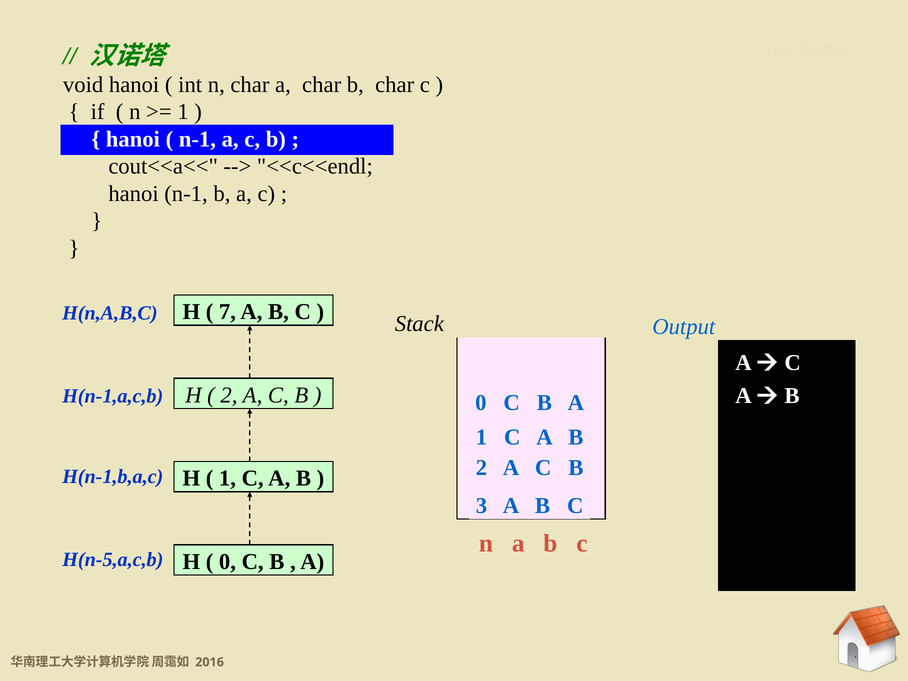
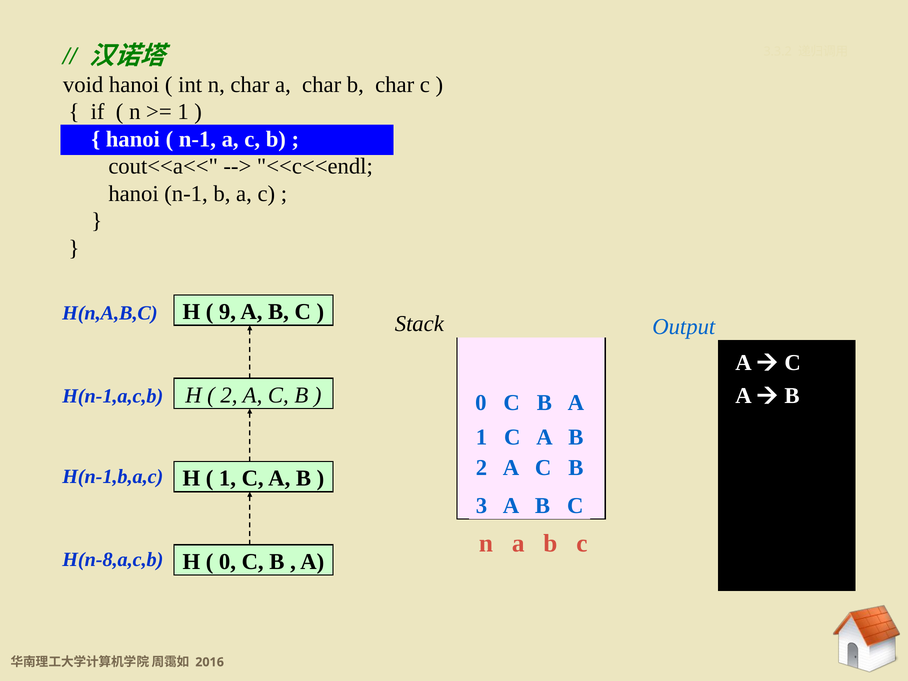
7: 7 -> 9
H(n-5,a,c,b: H(n-5,a,c,b -> H(n-8,a,c,b
